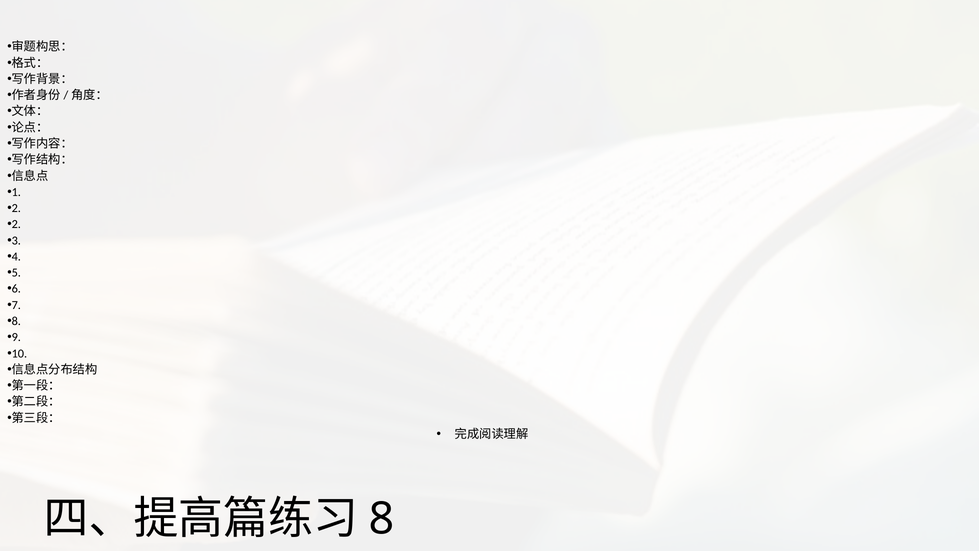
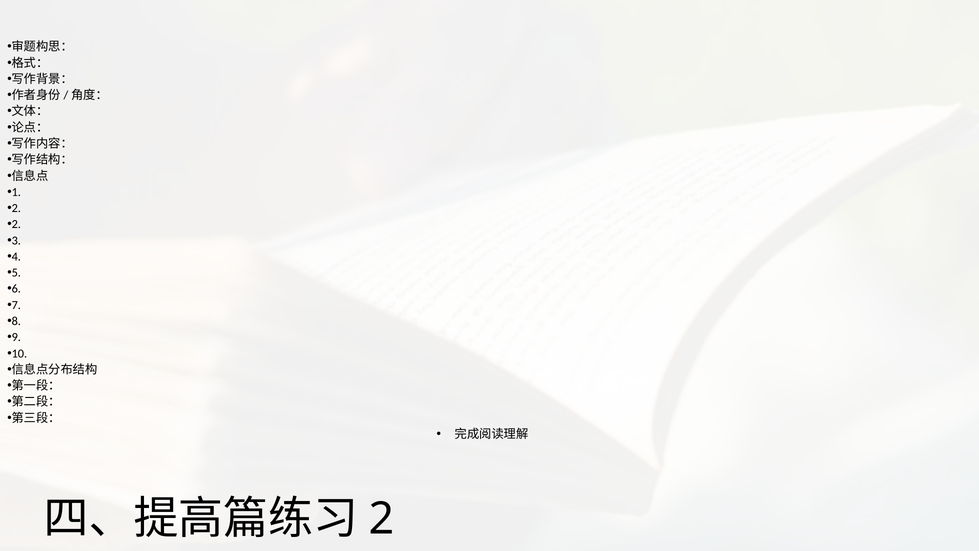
8: 8 -> 2
